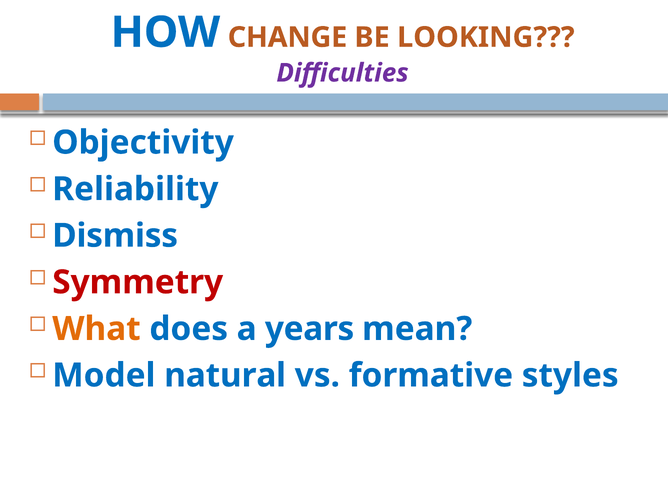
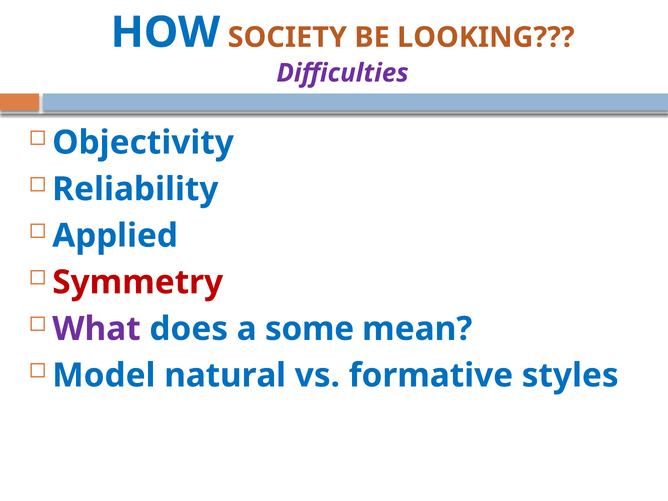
CHANGE: CHANGE -> SOCIETY
Dismiss: Dismiss -> Applied
What colour: orange -> purple
years: years -> some
